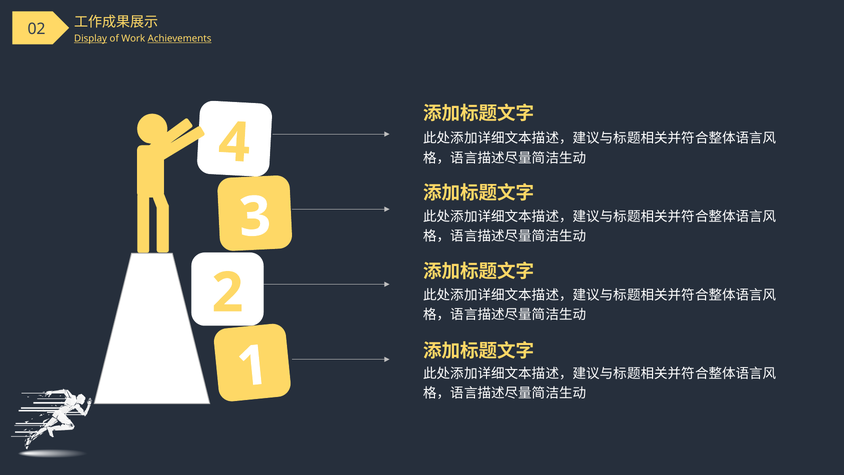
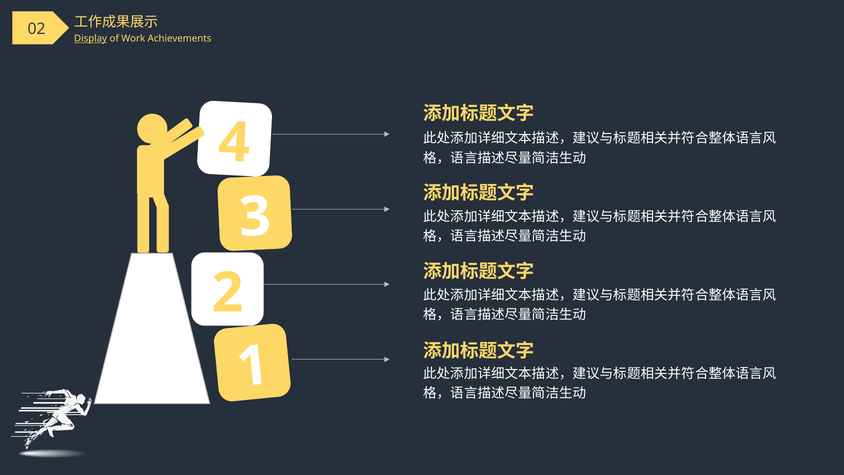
Achievements underline: present -> none
